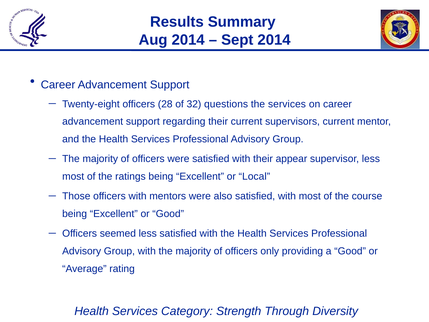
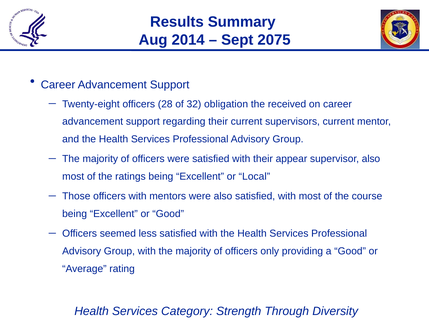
Sept 2014: 2014 -> 2075
questions: questions -> obligation
the services: services -> received
supervisor less: less -> also
